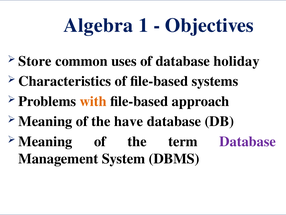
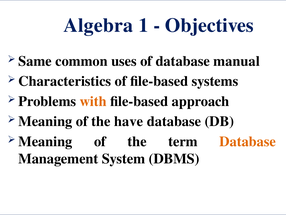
Store: Store -> Same
holiday: holiday -> manual
Database at (248, 141) colour: purple -> orange
